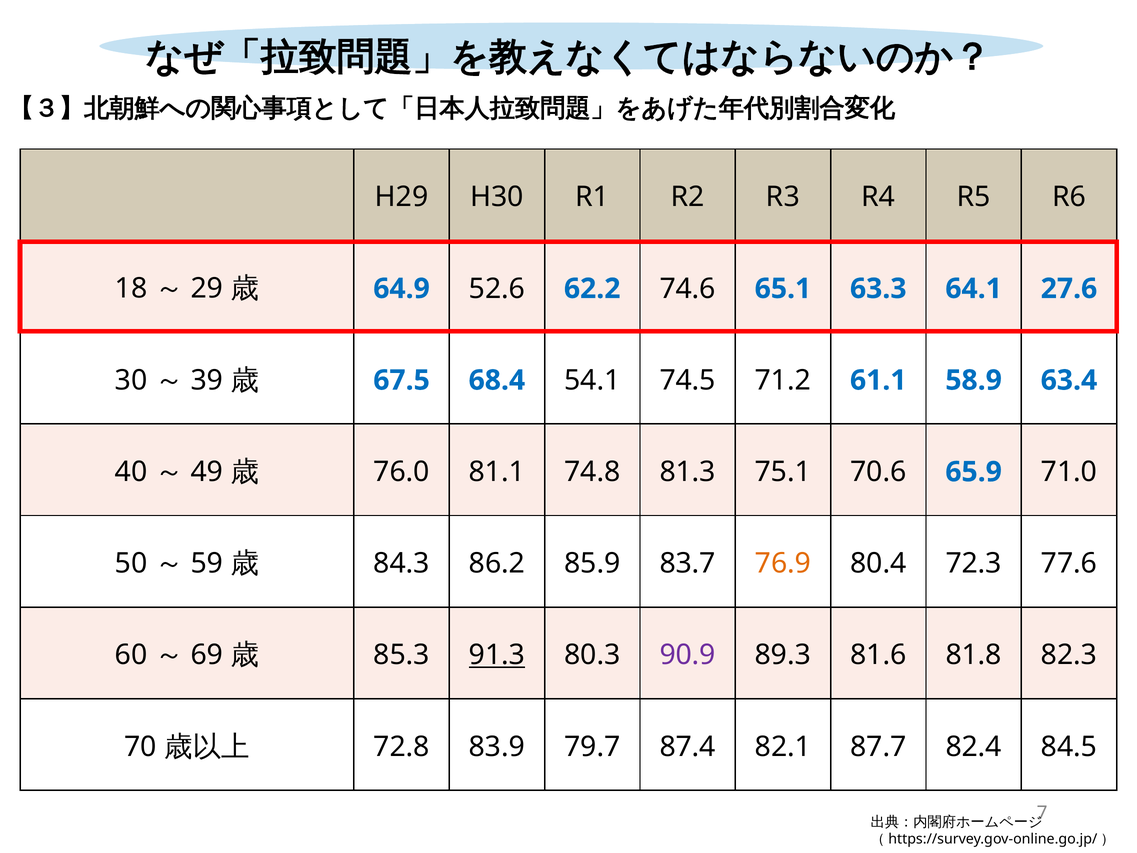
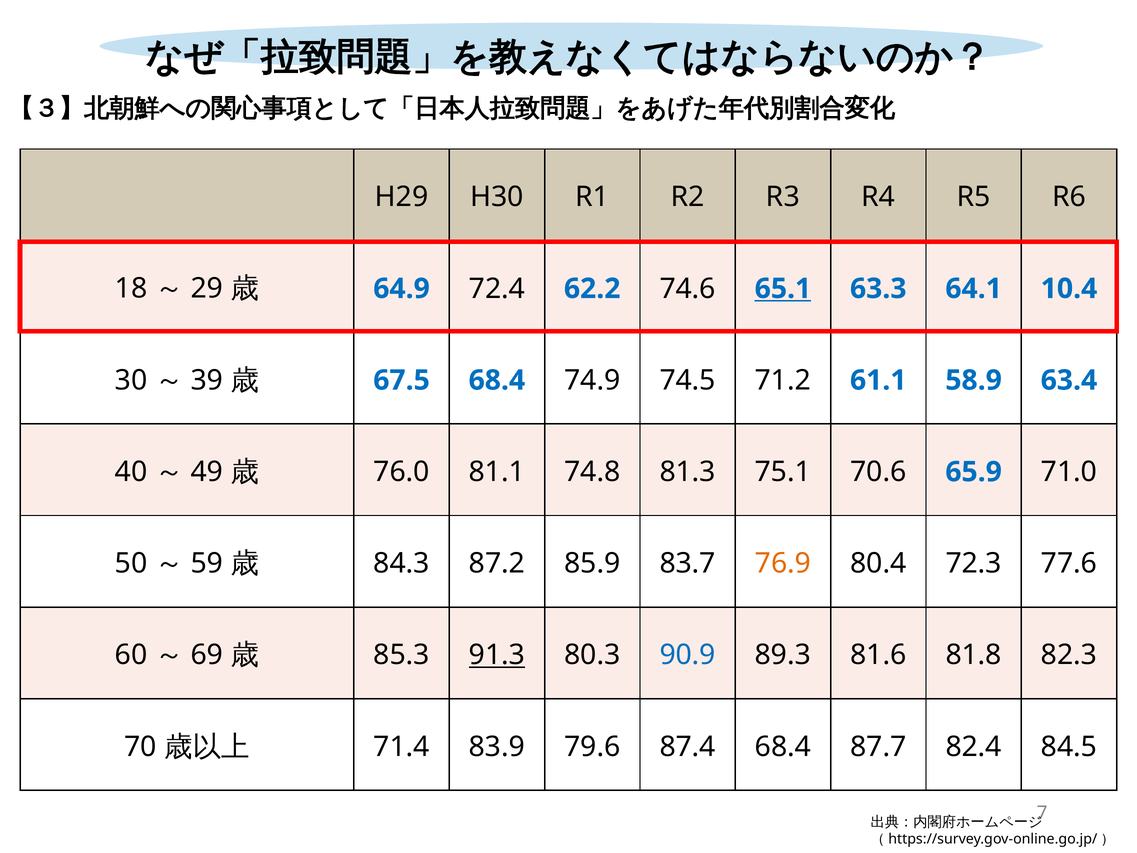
52.6: 52.6 -> 72.4
65.1 underline: none -> present
27.6: 27.6 -> 10.4
54.1: 54.1 -> 74.9
86.2: 86.2 -> 87.2
90.9 colour: purple -> blue
72.8: 72.8 -> 71.4
79.7: 79.7 -> 79.6
87.4 82.1: 82.1 -> 68.4
